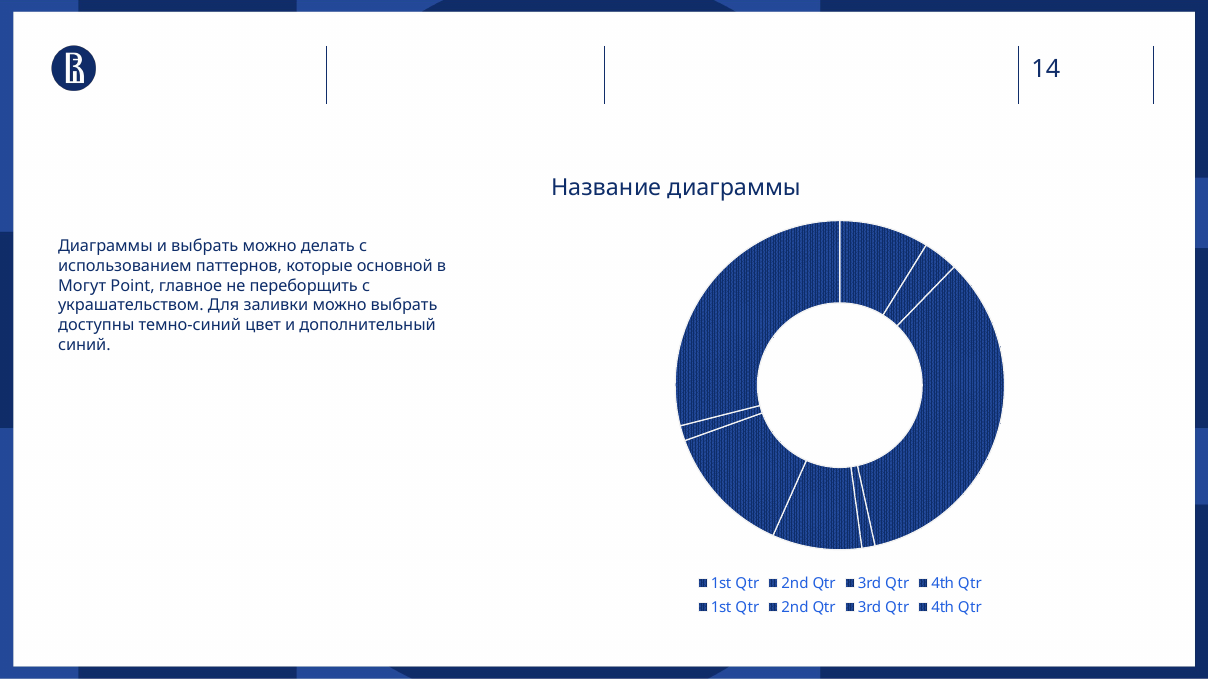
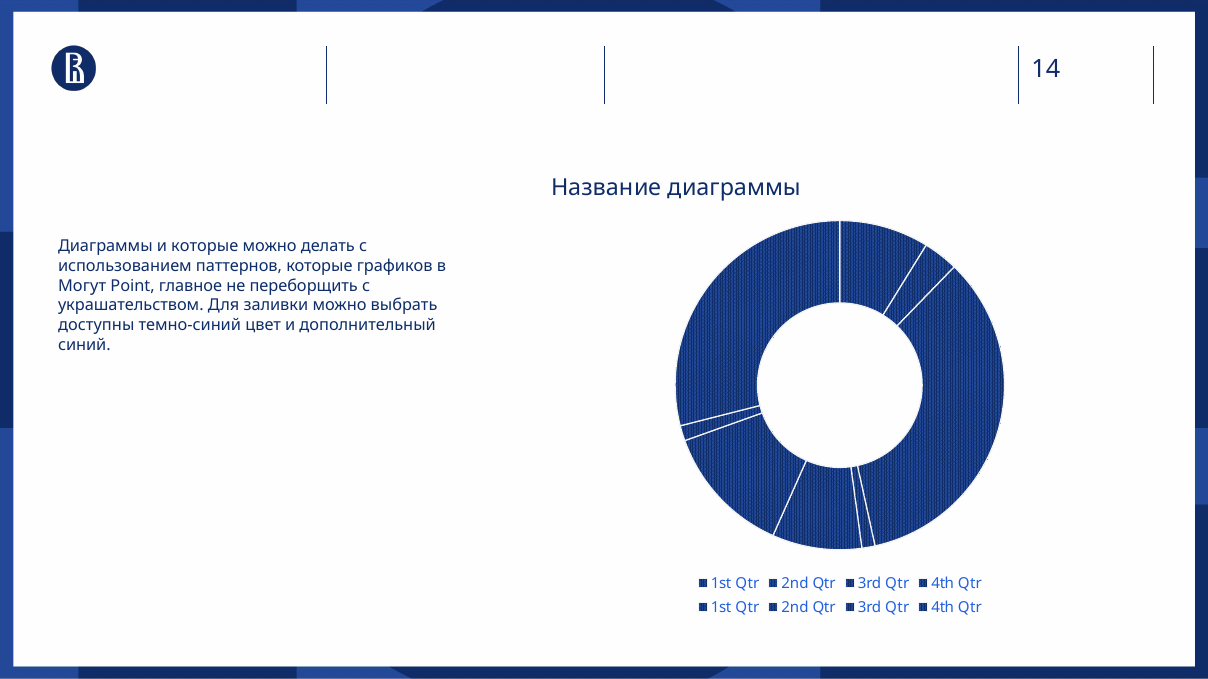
и выбрать: выбрать -> которые
основной: основной -> графиков
